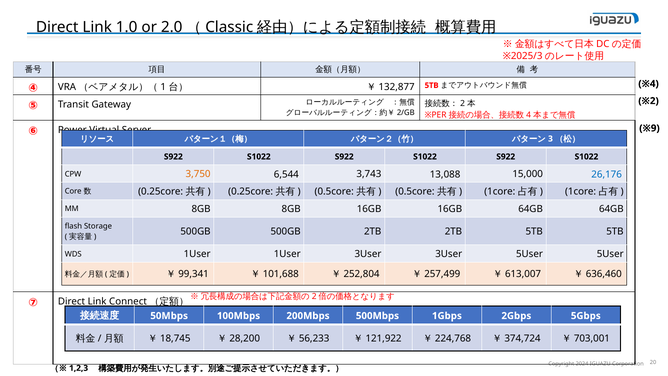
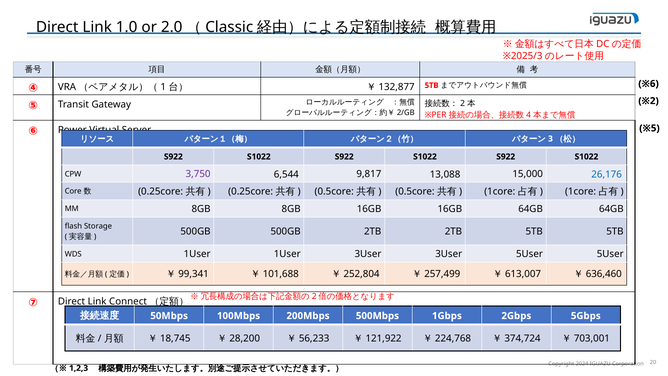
※4: ※4 -> ※6
※9: ※9 -> ※5
3,750 colour: orange -> purple
3,743: 3,743 -> 9,817
